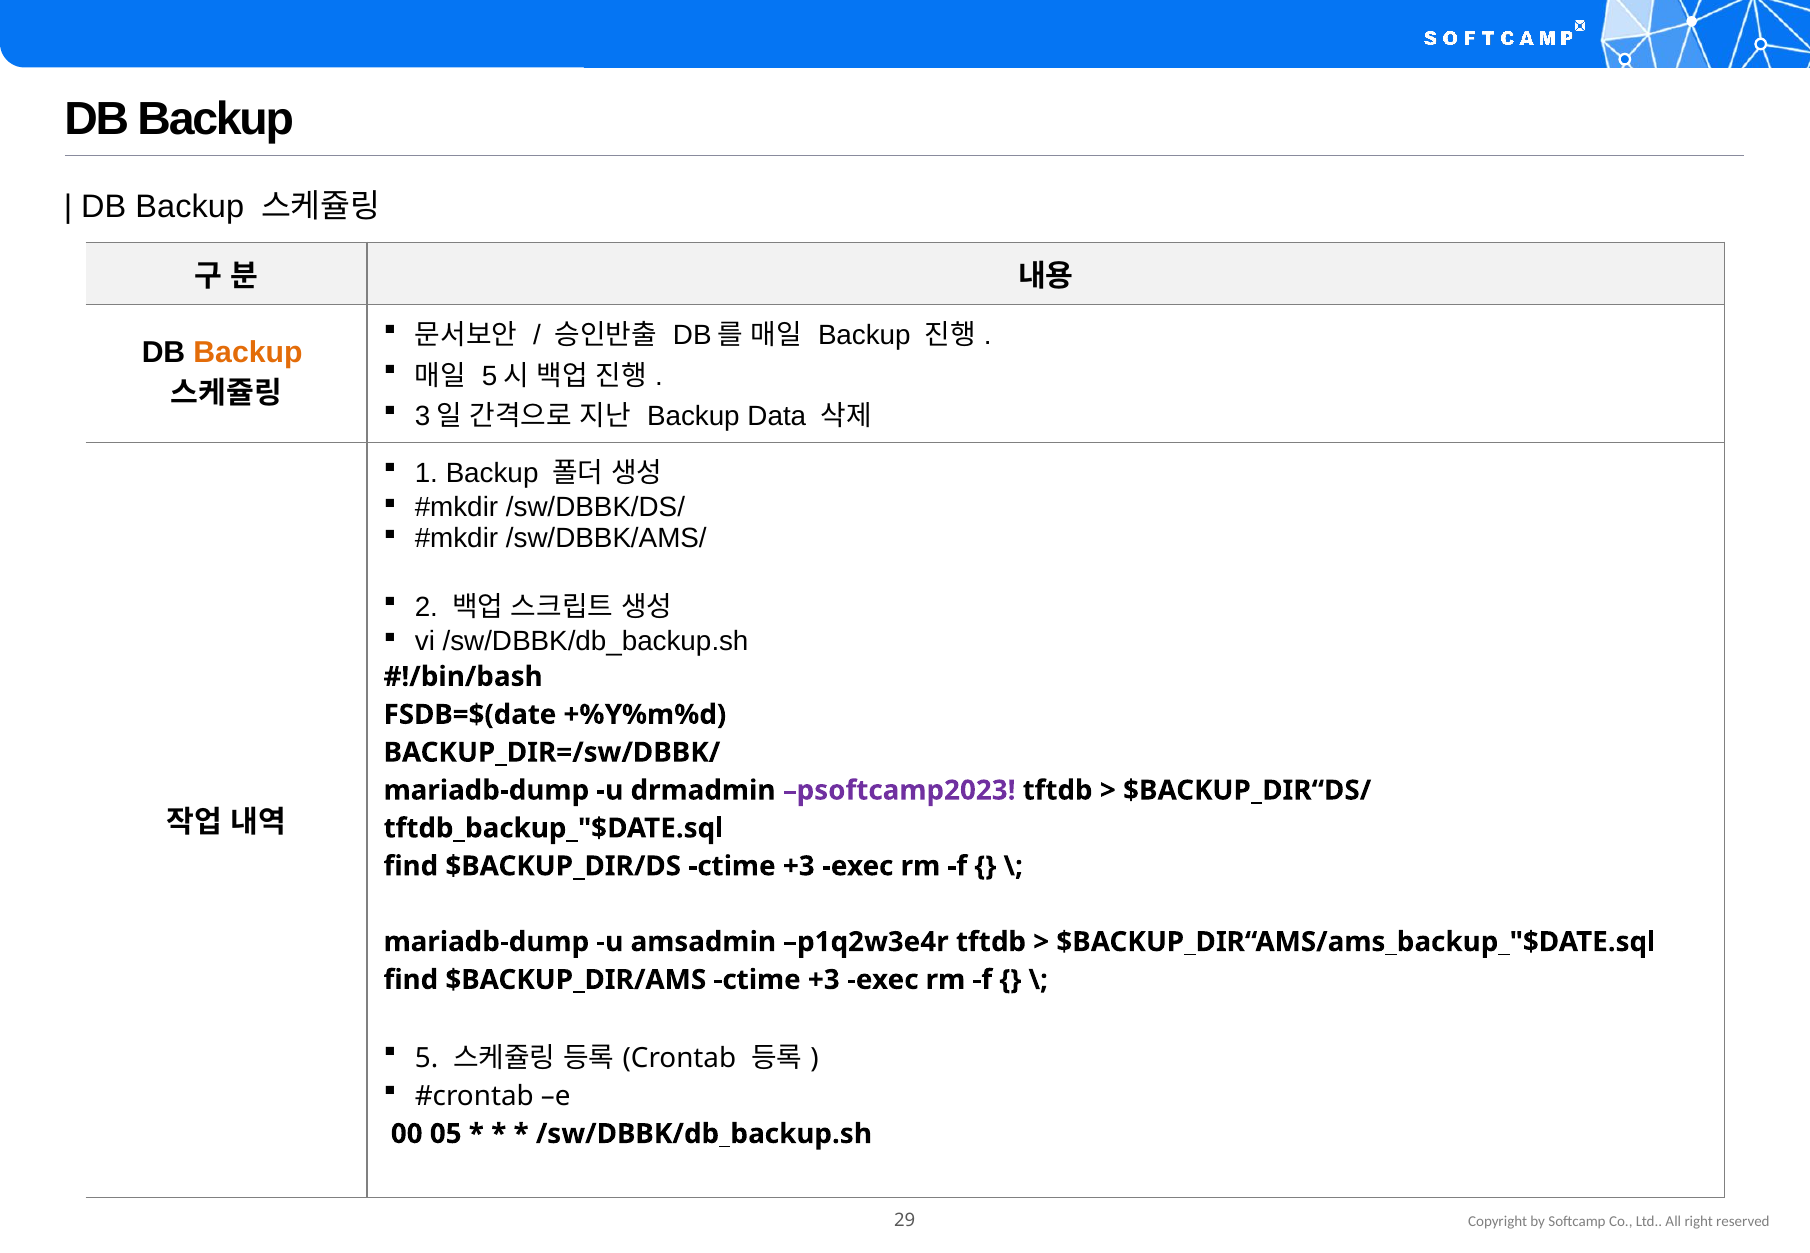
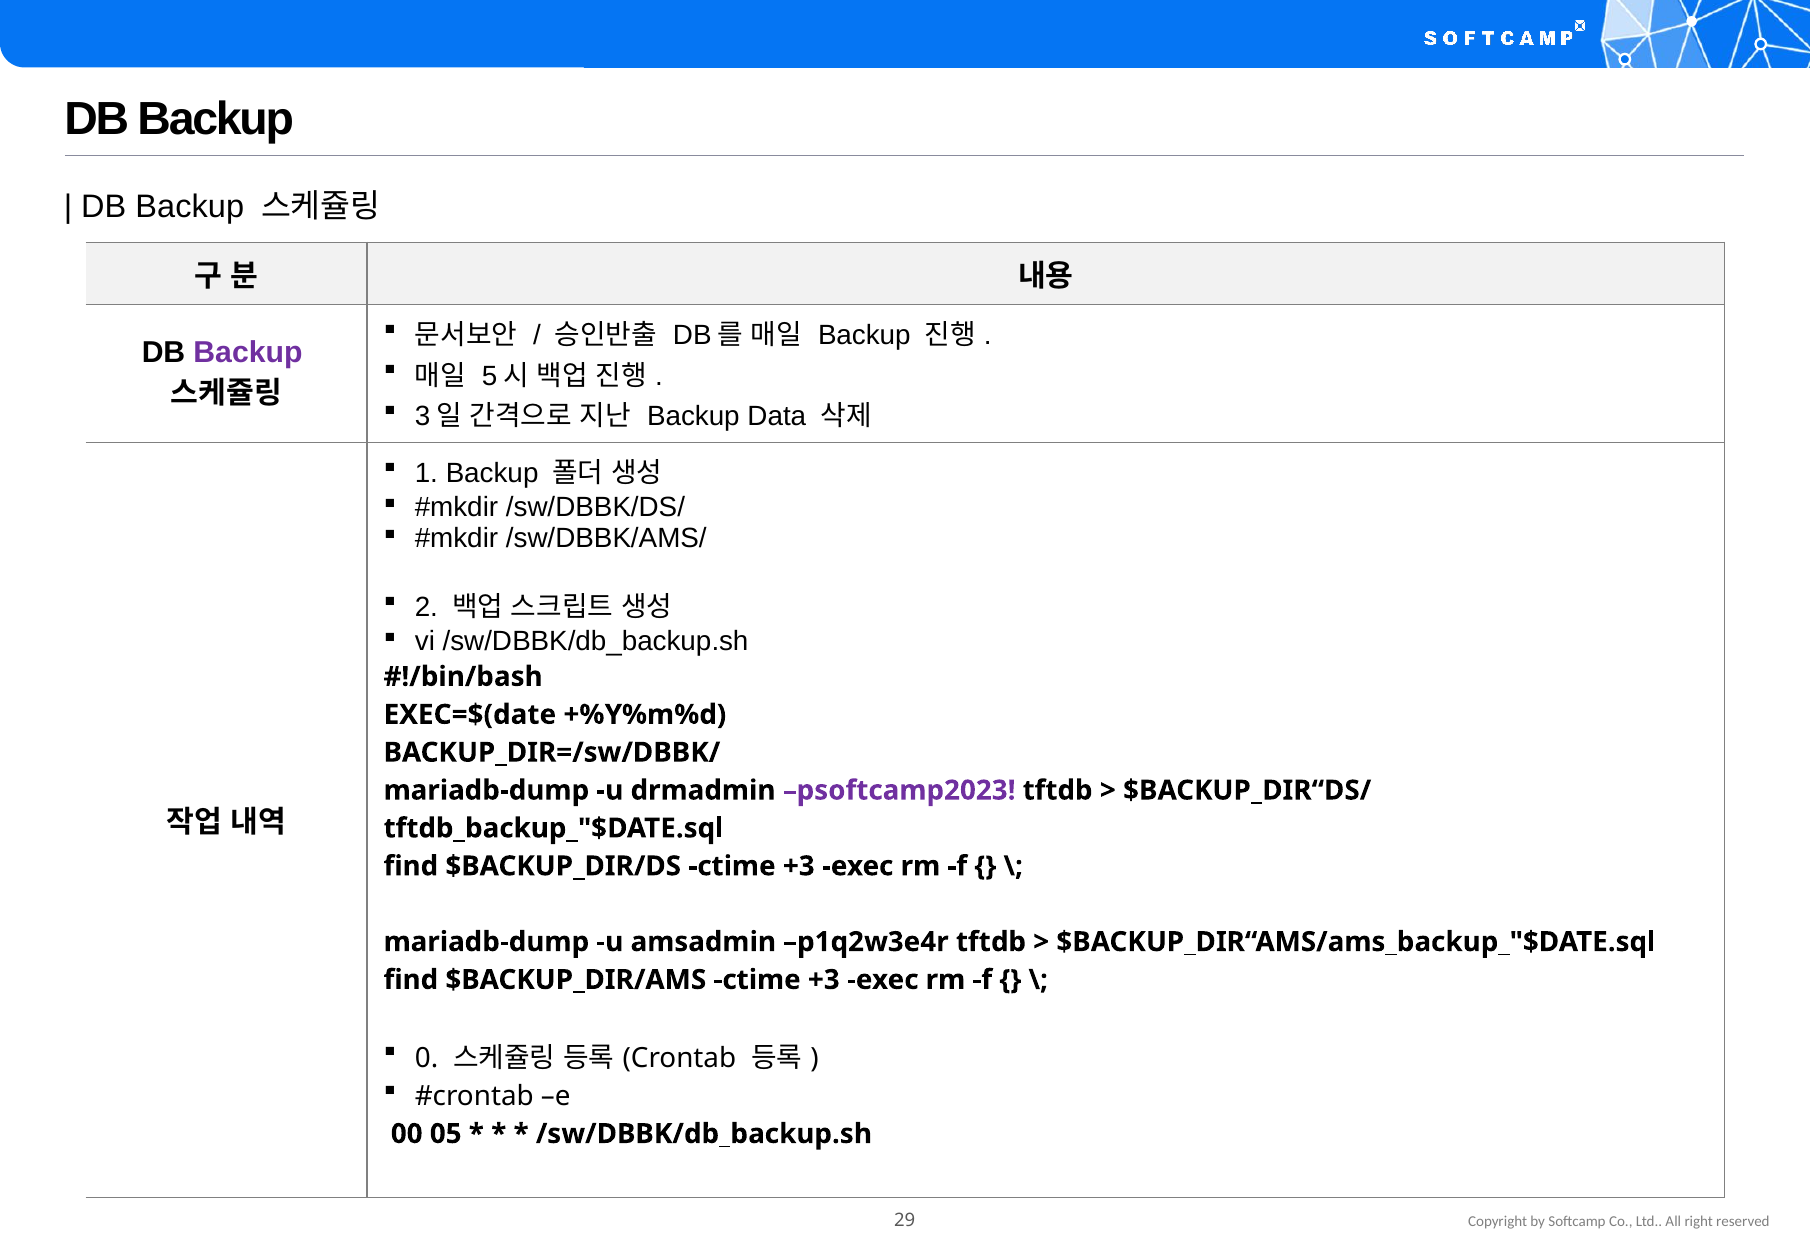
Backup at (248, 352) colour: orange -> purple
FSDB=$(date: FSDB=$(date -> EXEC=$(date
5: 5 -> 0
